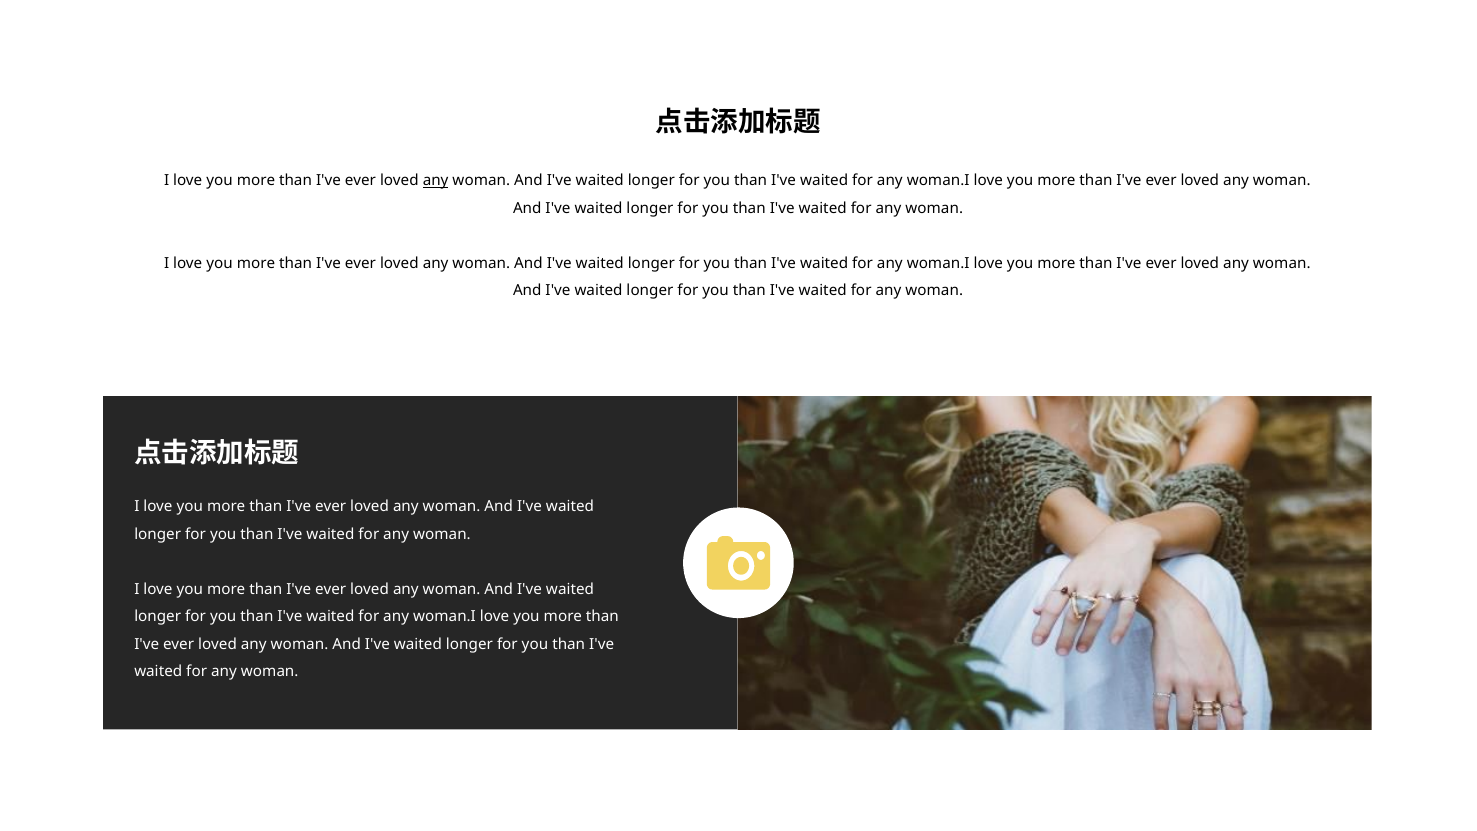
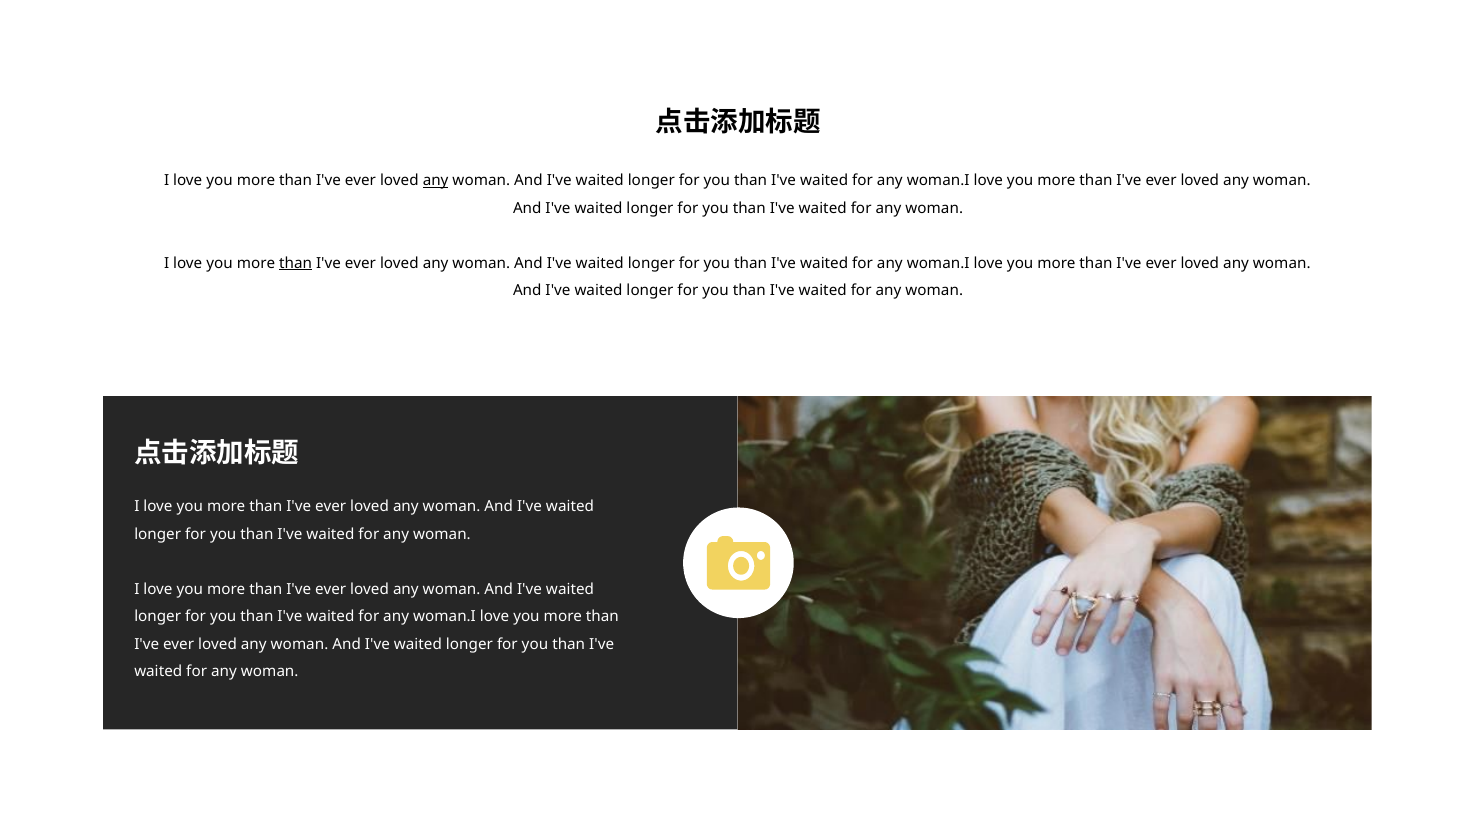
than at (296, 263) underline: none -> present
